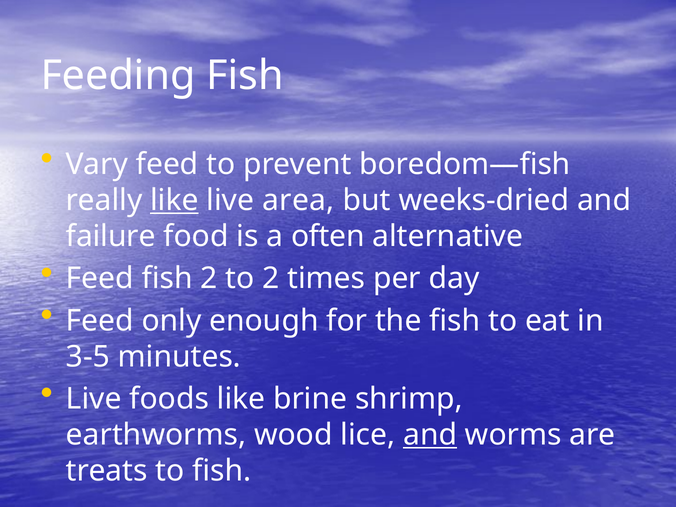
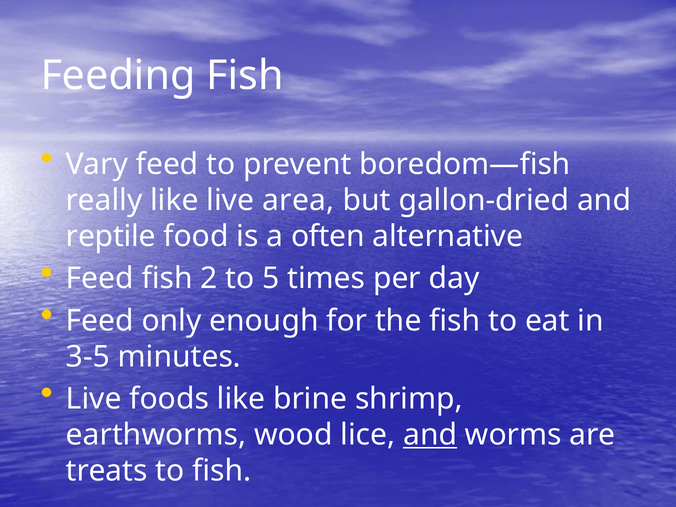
like at (174, 200) underline: present -> none
weeks-dried: weeks-dried -> gallon-dried
failure: failure -> reptile
to 2: 2 -> 5
